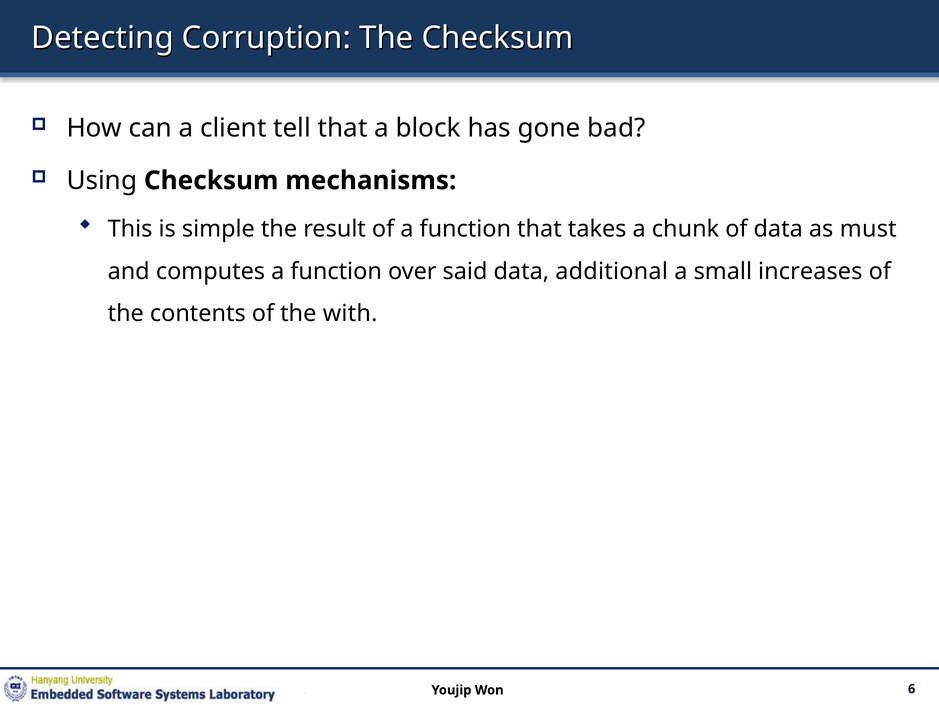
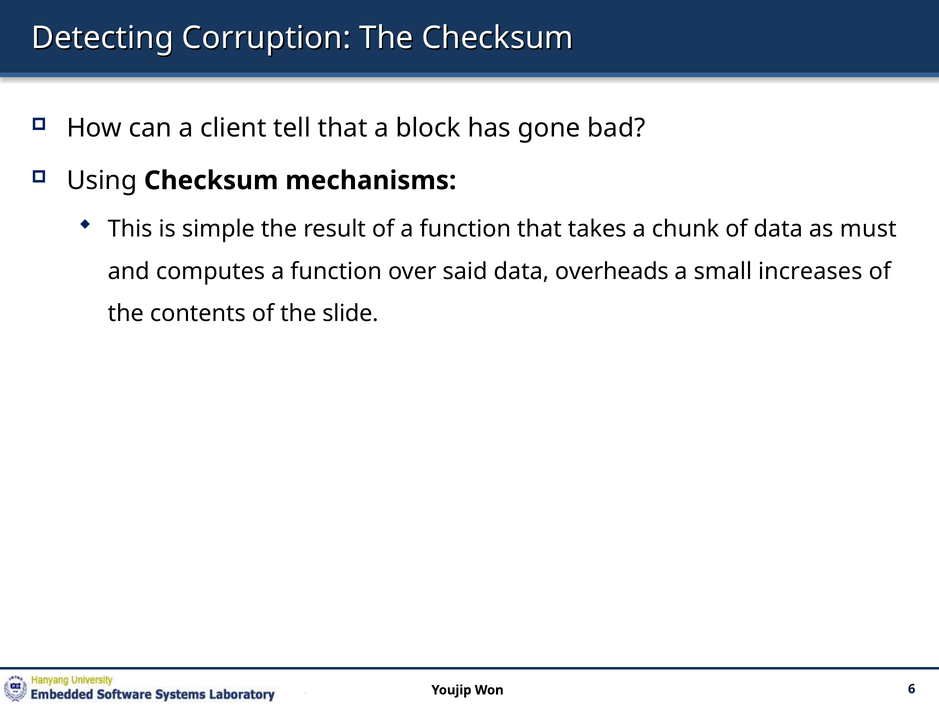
additional: additional -> overheads
with: with -> slide
